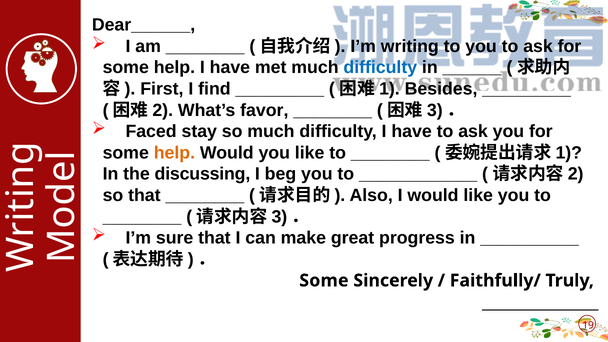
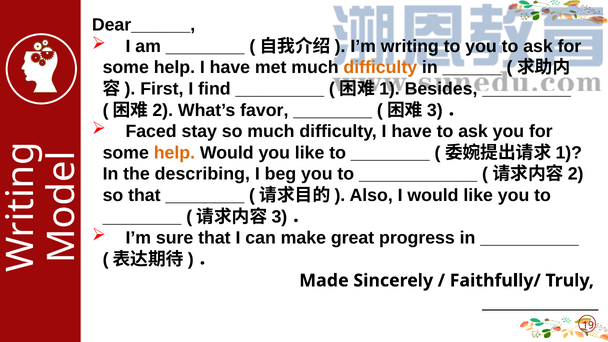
difficulty at (380, 68) colour: blue -> orange
discussing: discussing -> describing
Some at (324, 281): Some -> Made
